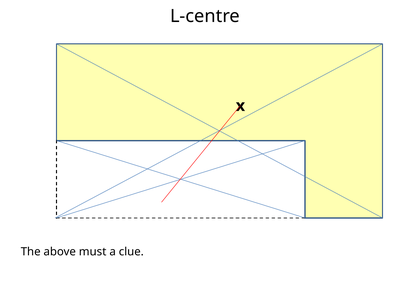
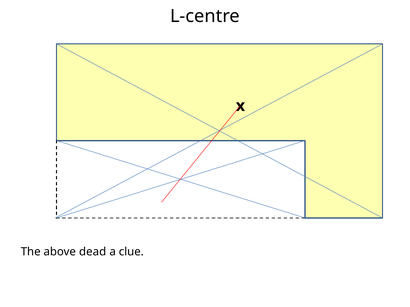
must: must -> dead
